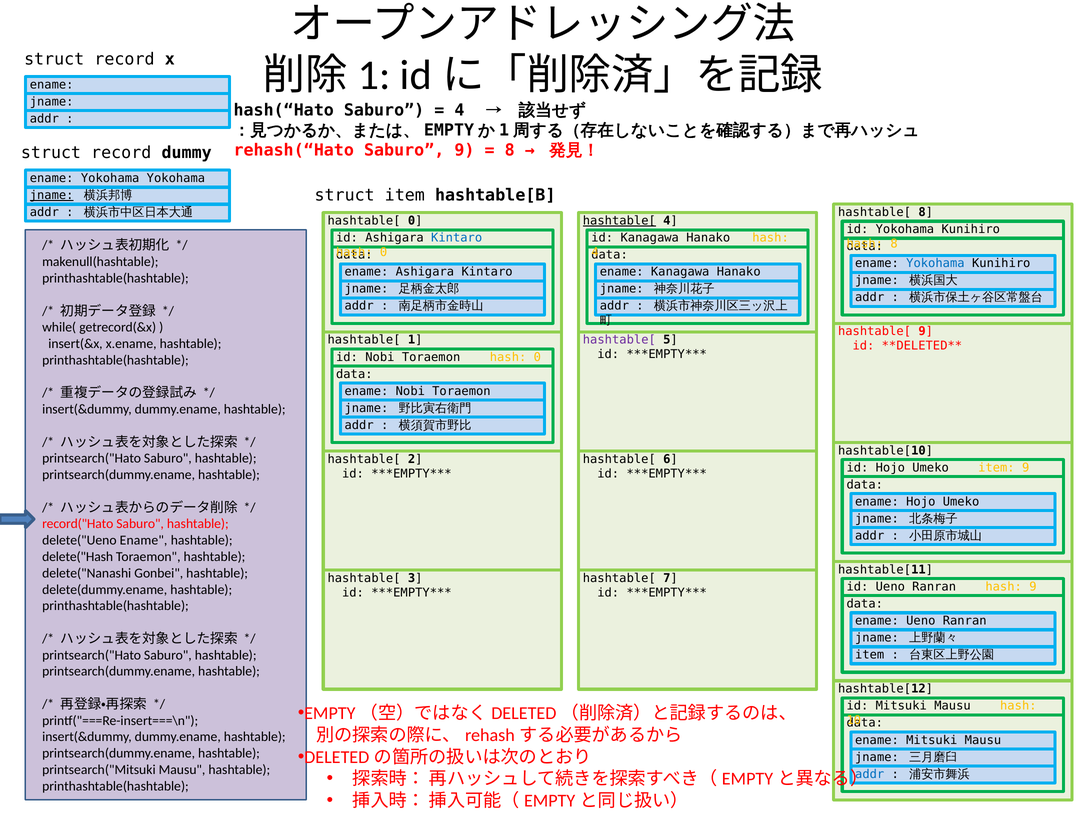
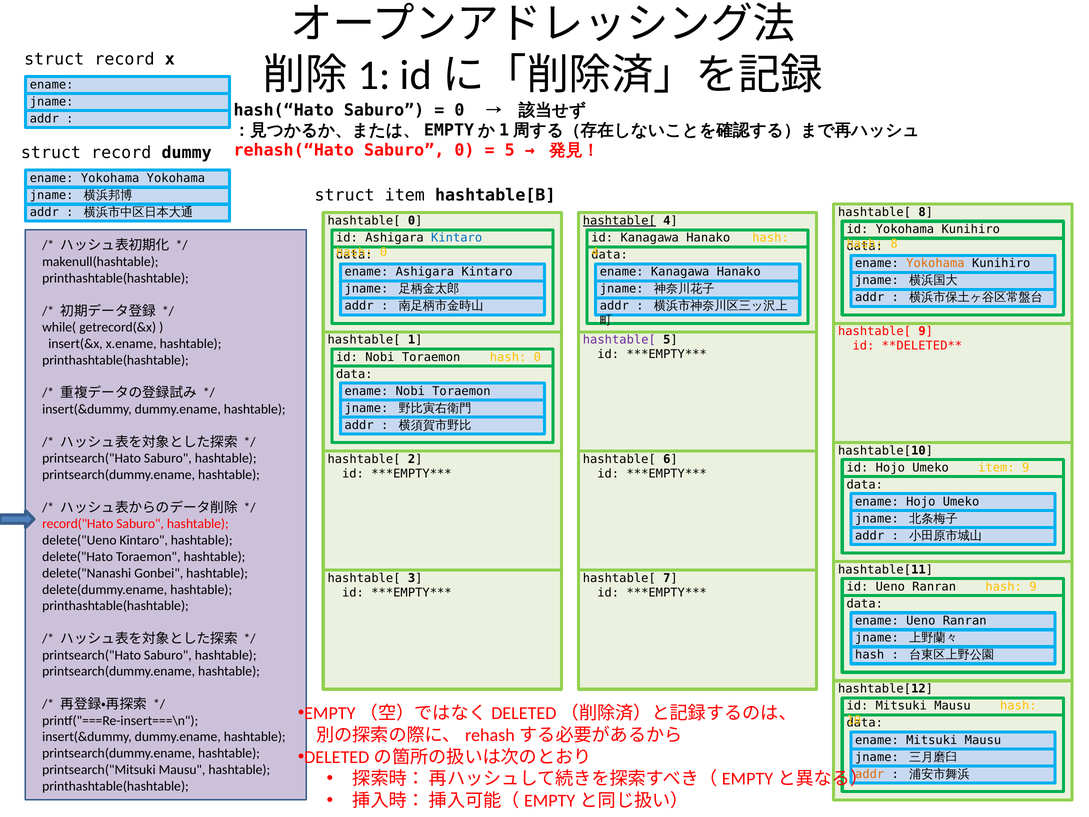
4 at (459, 110): 4 -> 0
Saburo 9: 9 -> 0
8 at (510, 150): 8 -> 5
jname at (52, 195) underline: present -> none
Yokohama at (935, 263) colour: blue -> orange
delete("Ueno Ename: Ename -> Kintaro
delete("Hash: delete("Hash -> delete("Hato
item at (870, 655): item -> hash
addr at (870, 774) colour: blue -> orange
